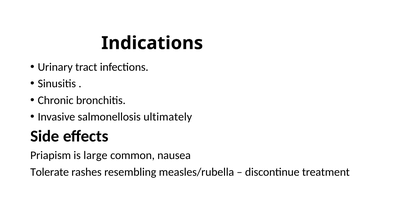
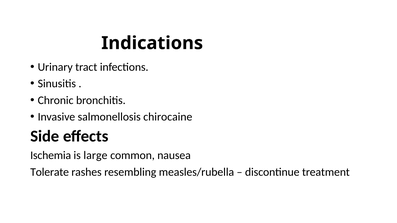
ultimately: ultimately -> chirocaine
Priapism: Priapism -> Ischemia
